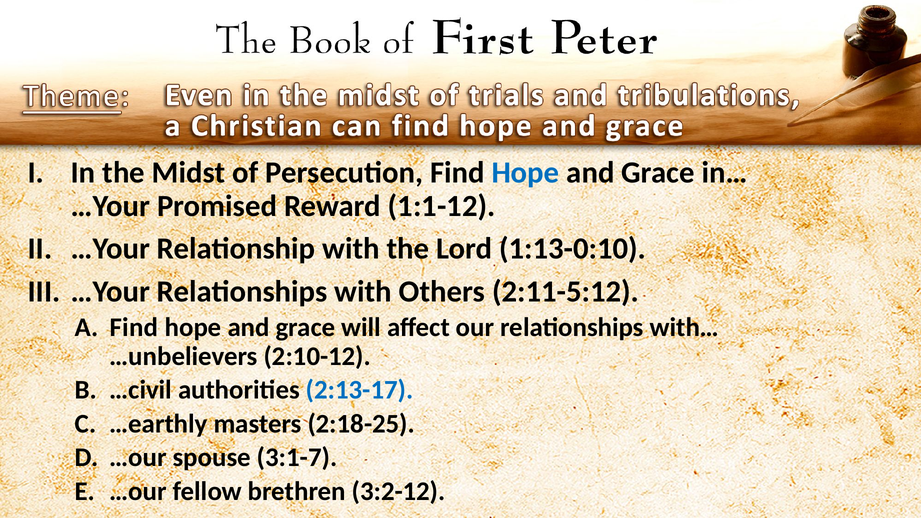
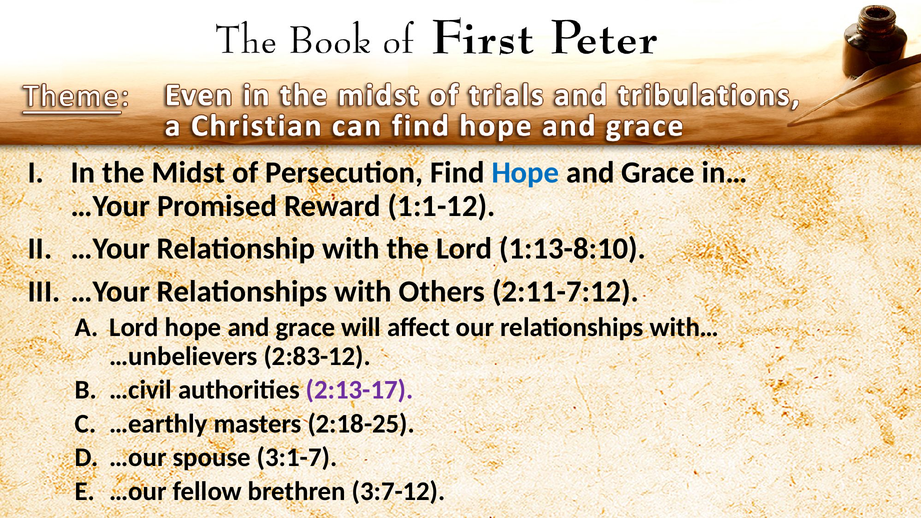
1:13-0:10: 1:13-0:10 -> 1:13-8:10
2:11-5:12: 2:11-5:12 -> 2:11-7:12
Find at (134, 327): Find -> Lord
2:10-12: 2:10-12 -> 2:83-12
2:13-17 colour: blue -> purple
3:2-12: 3:2-12 -> 3:7-12
